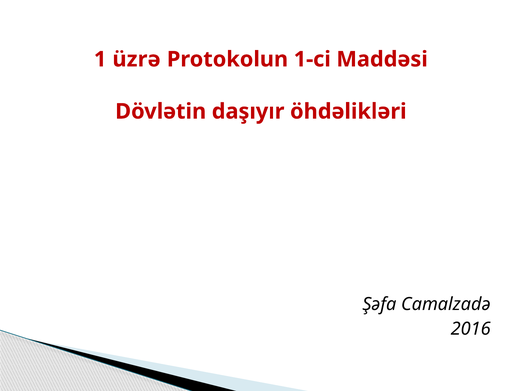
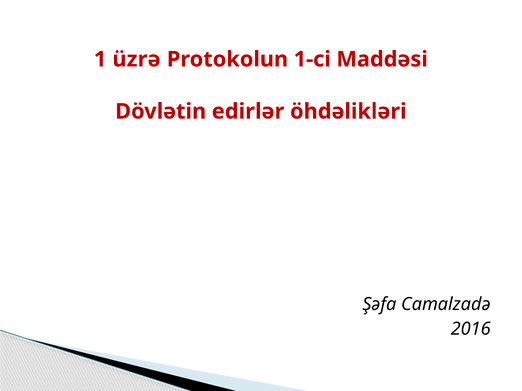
daşıyır: daşıyır -> edirlər
